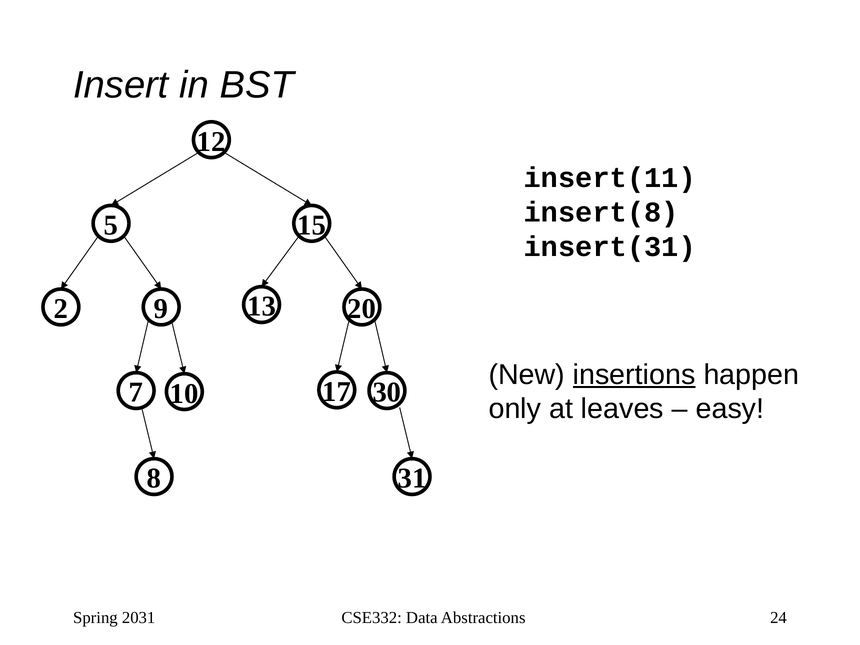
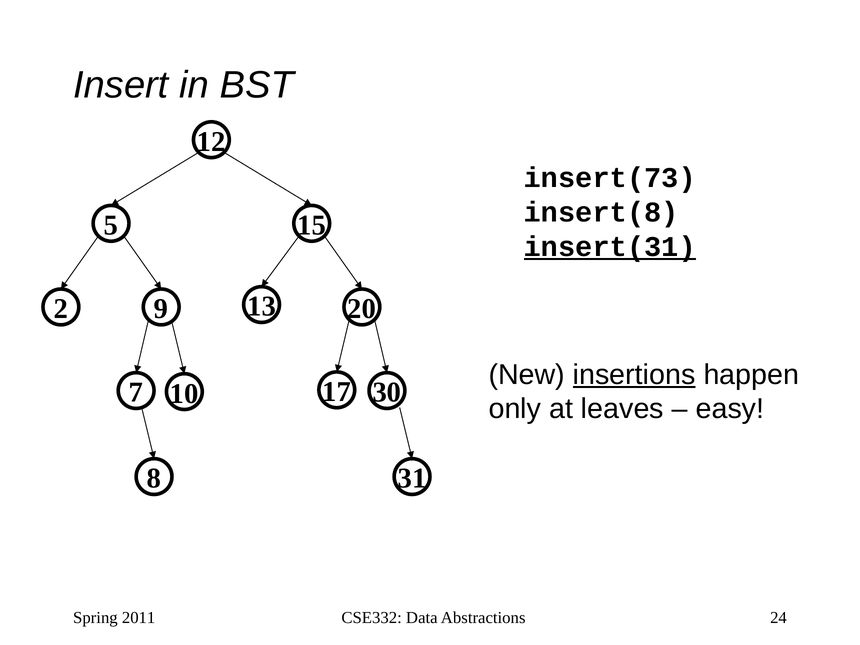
insert(11: insert(11 -> insert(73
insert(31 underline: none -> present
2031: 2031 -> 2011
